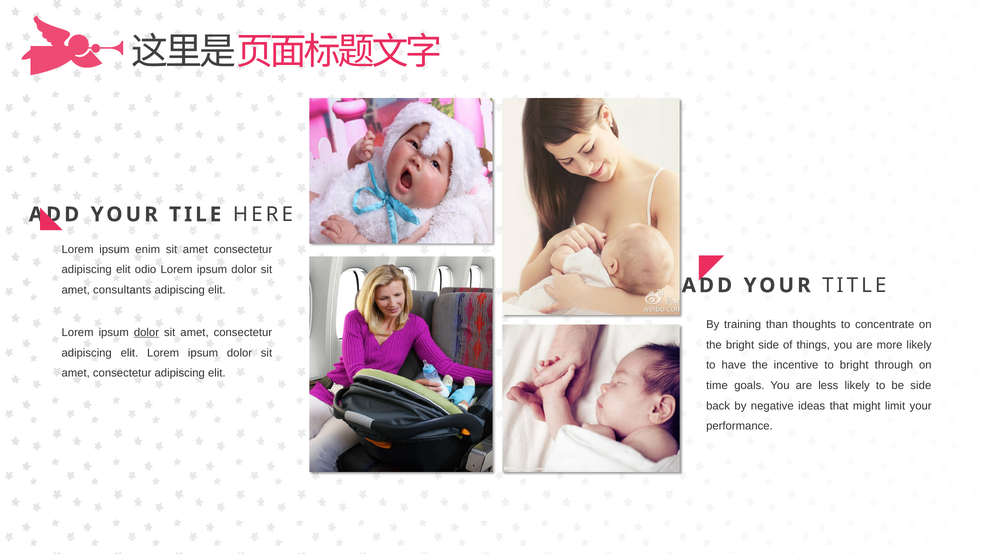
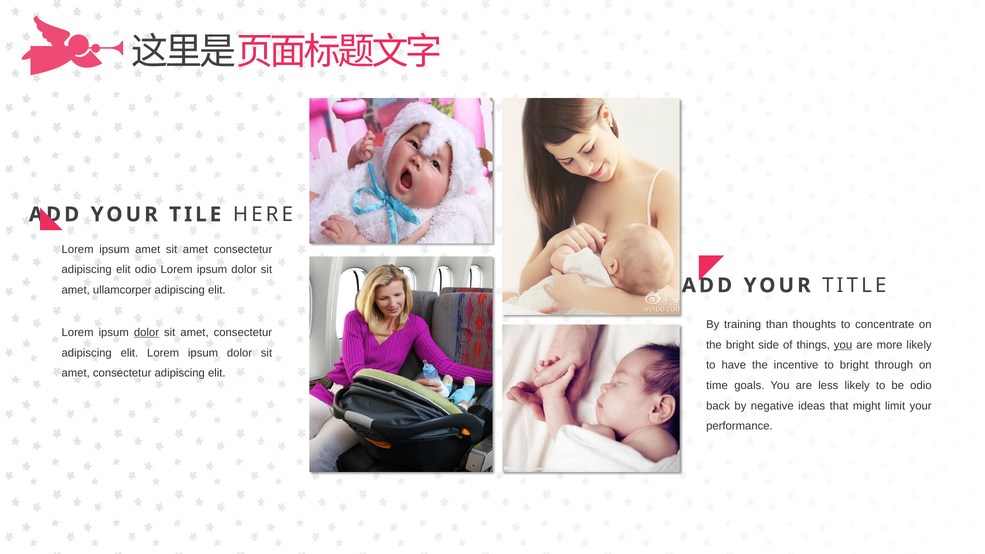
ipsum enim: enim -> amet
consultants: consultants -> ullamcorper
you at (843, 345) underline: none -> present
be side: side -> odio
